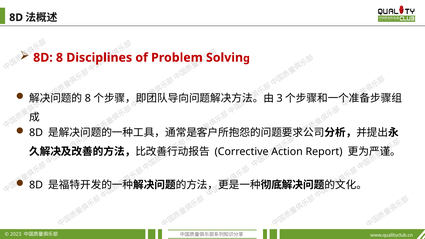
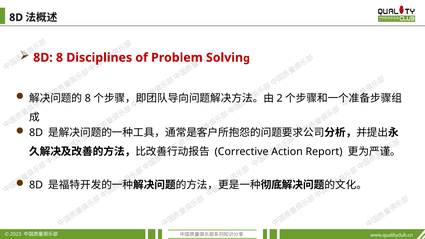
3: 3 -> 2
